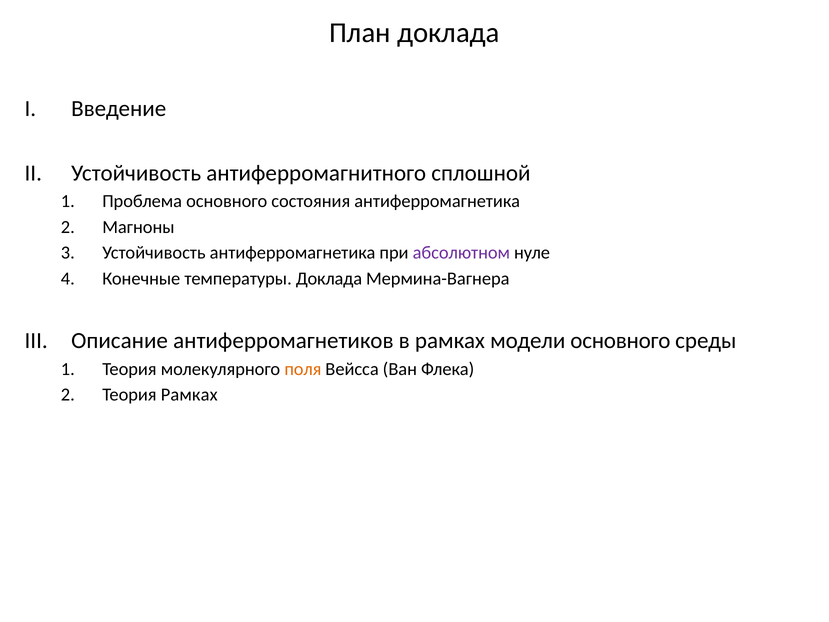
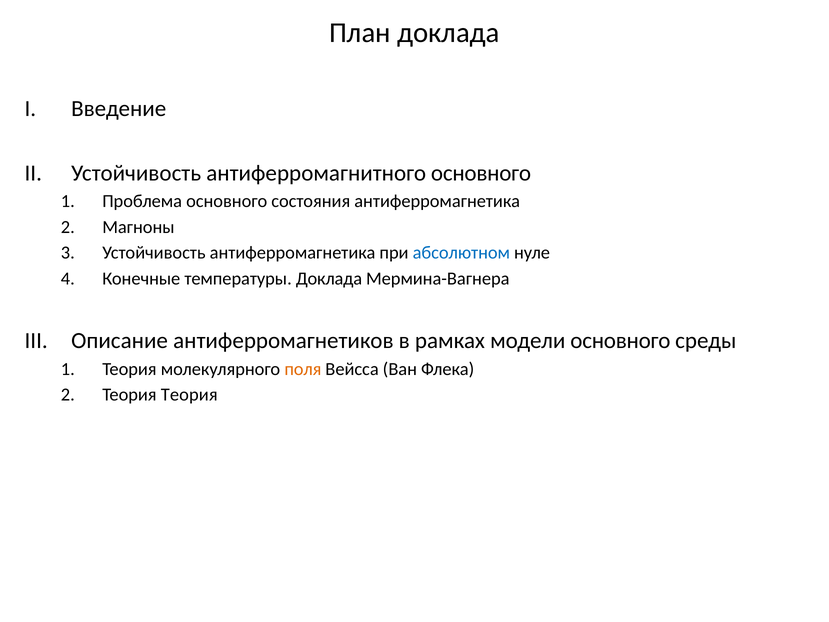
антиферромагнитного сплошной: сплошной -> основного
абсолютном colour: purple -> blue
Теория Рамках: Рамках -> Теория
